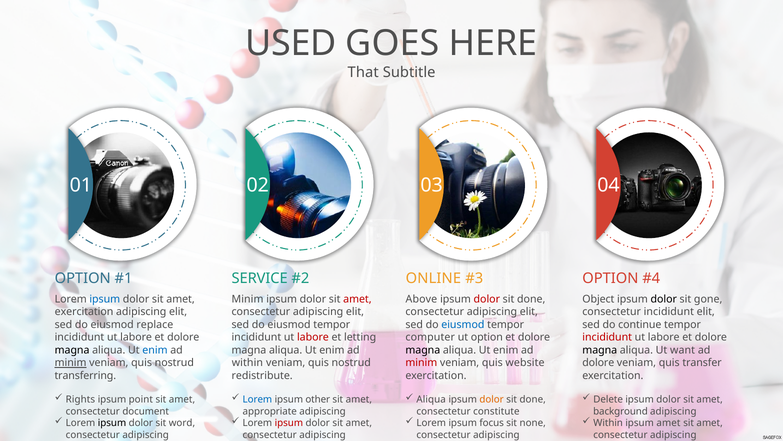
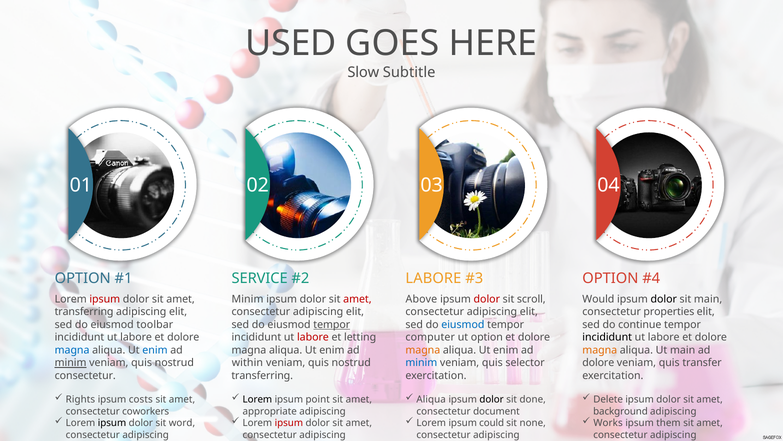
That: That -> Slow
ONLINE at (433, 278): ONLINE -> LABORE
ipsum at (105, 299) colour: blue -> red
done at (531, 299): done -> scroll
Object: Object -> Would
sit gone: gone -> main
exercitation at (84, 311): exercitation -> transferring
consectetur incididunt: incididunt -> properties
replace: replace -> toolbar
tempor at (332, 324) underline: none -> present
incididunt at (607, 337) colour: red -> black
magna at (72, 350) colour: black -> blue
magna at (423, 350) colour: black -> orange
magna at (600, 350) colour: black -> orange
Ut want: want -> main
minim at (421, 362) colour: red -> blue
website: website -> selector
transferring at (85, 375): transferring -> consectetur
redistribute at (262, 375): redistribute -> transferring
point: point -> costs
Lorem at (257, 399) colour: blue -> black
other: other -> point
dolor at (492, 399) colour: orange -> black
document: document -> coworkers
constitute: constitute -> document
focus: focus -> could
Within at (608, 423): Within -> Works
ipsum amet: amet -> them
